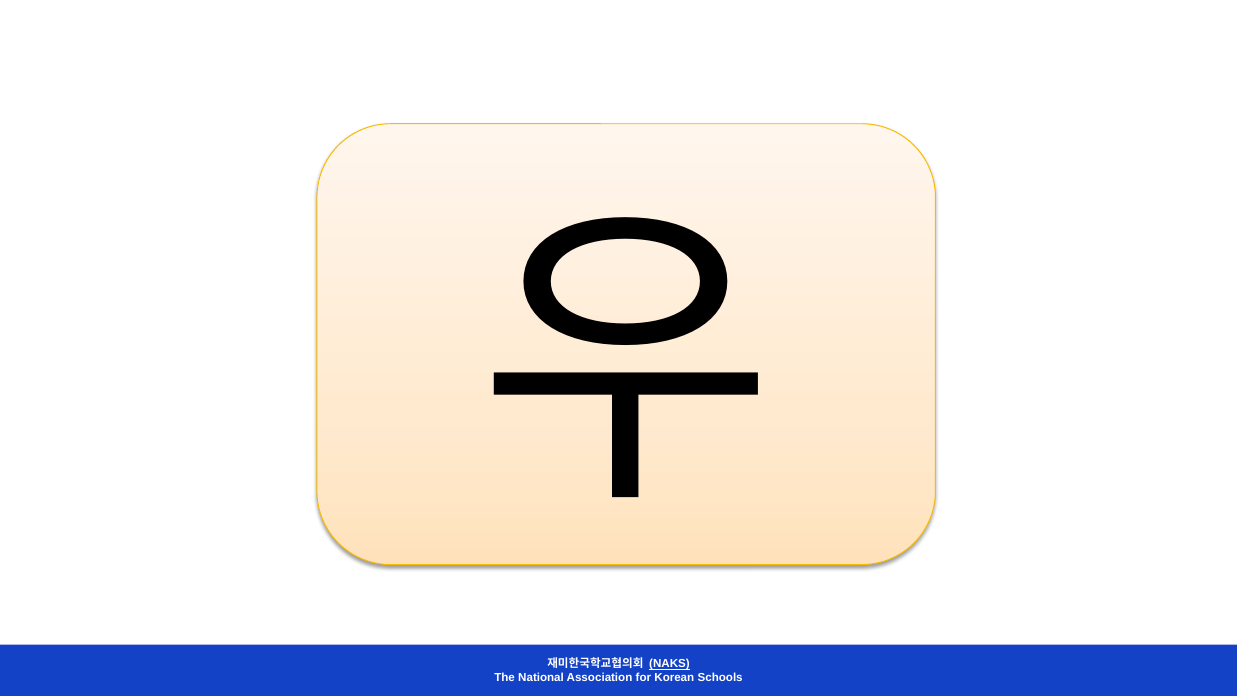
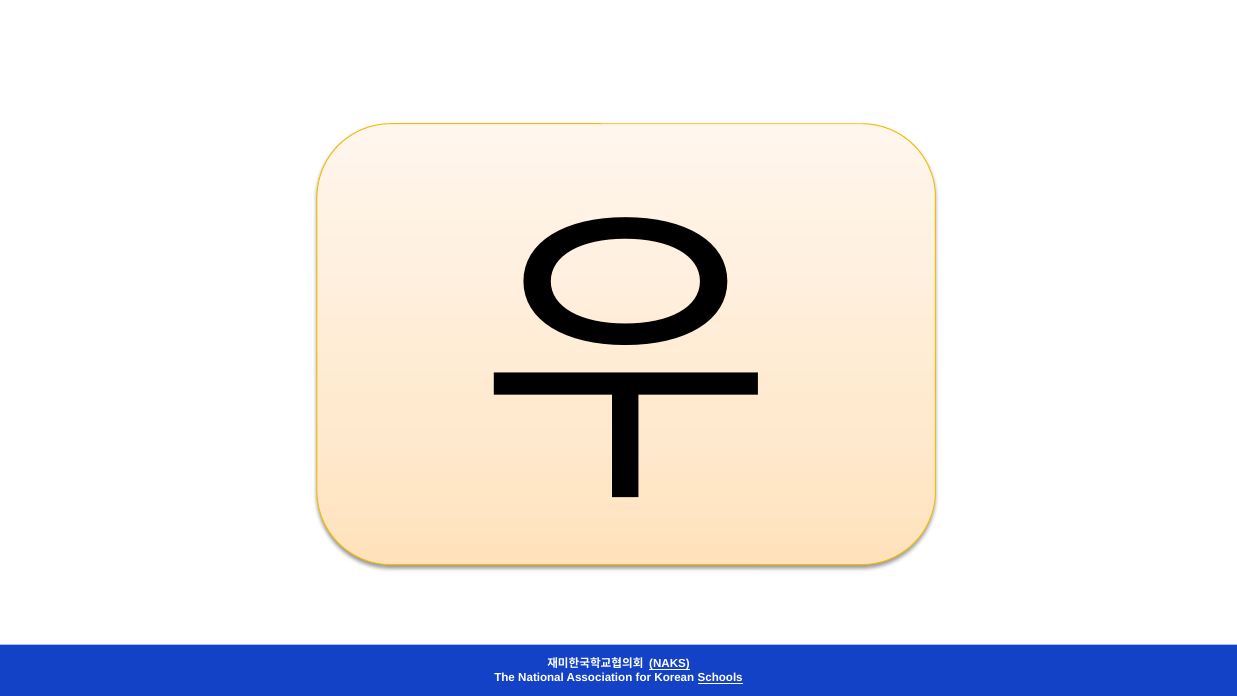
Schools underline: none -> present
